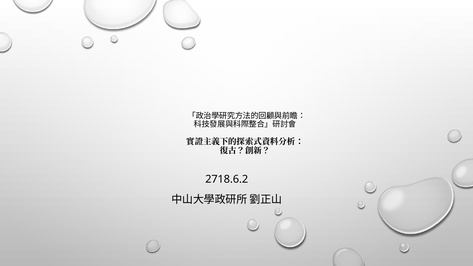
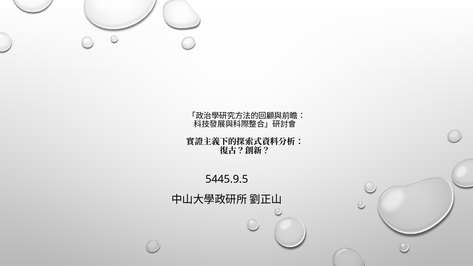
2718.6.2: 2718.6.2 -> 5445.9.5
